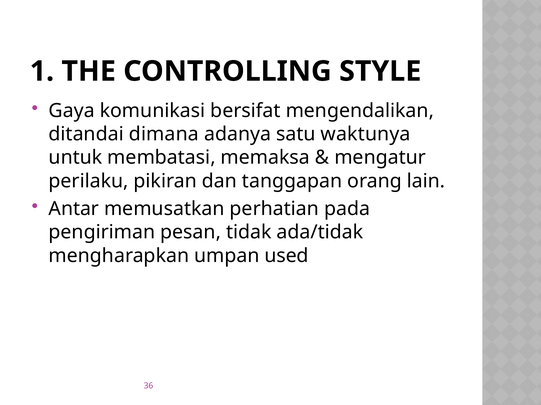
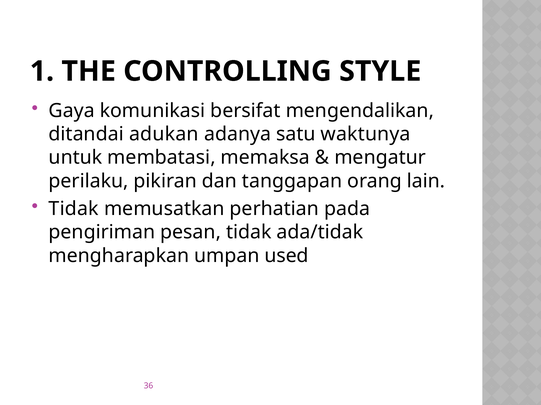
dimana: dimana -> adukan
Antar at (74, 209): Antar -> Tidak
